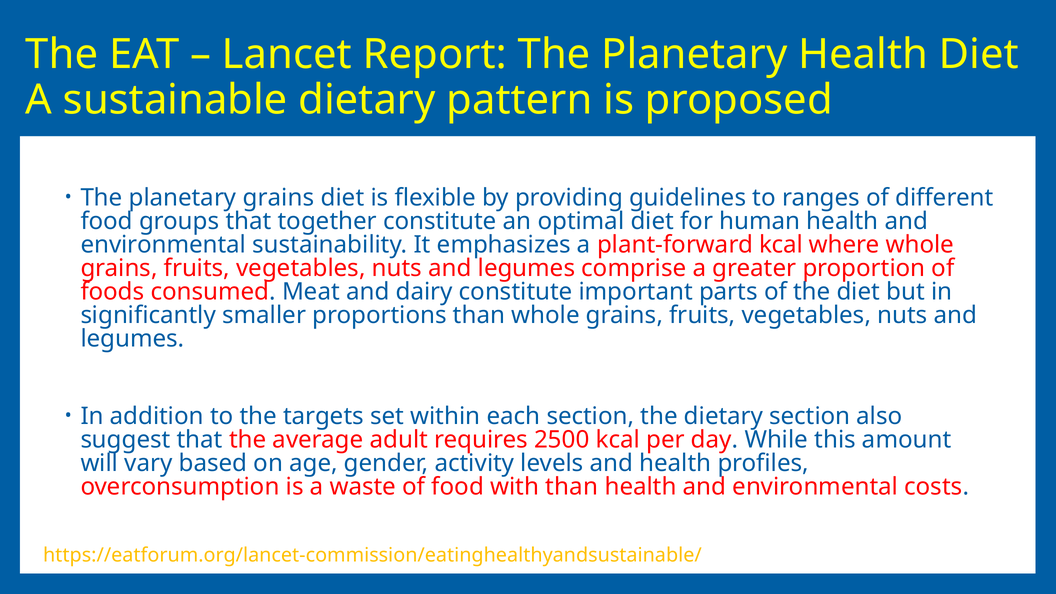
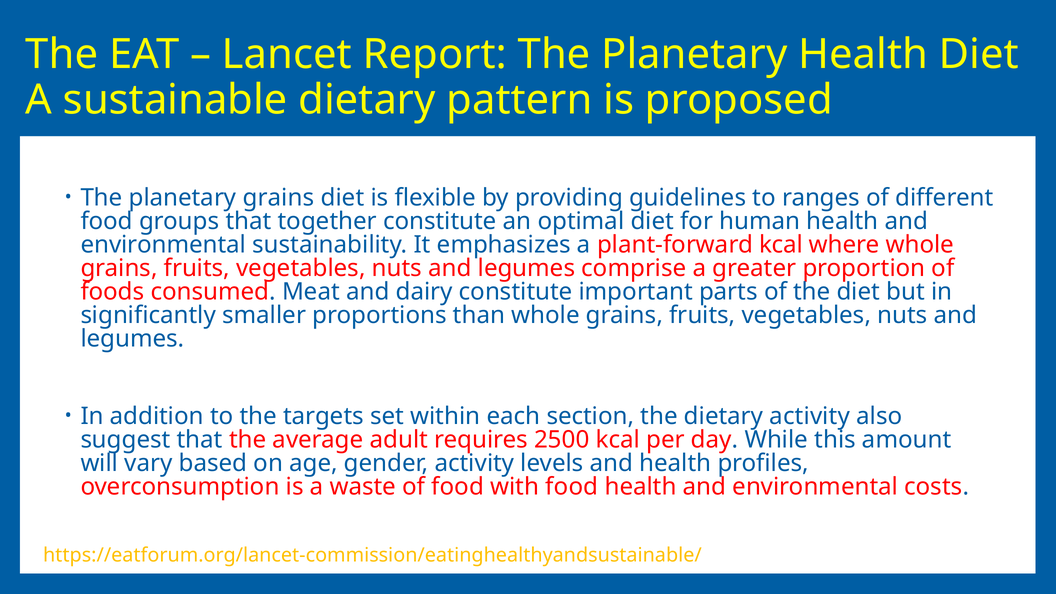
dietary section: section -> activity
with than: than -> food
